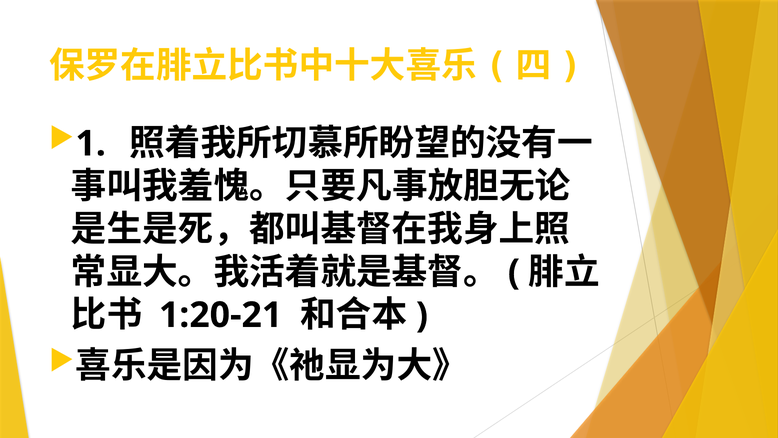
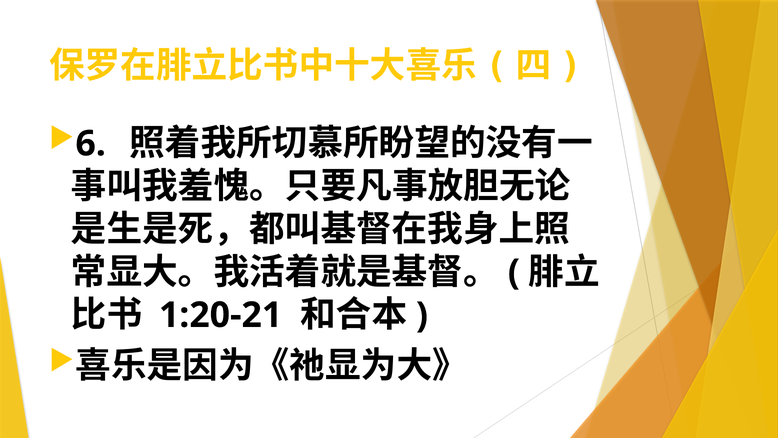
1: 1 -> 6
